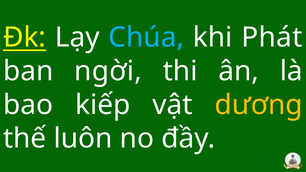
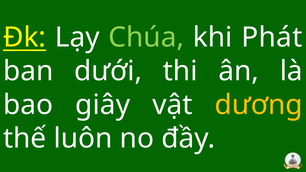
Chúa colour: light blue -> light green
ngời: ngời -> dưới
kiếp: kiếp -> giây
